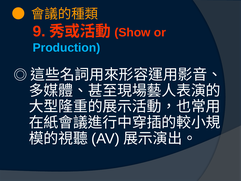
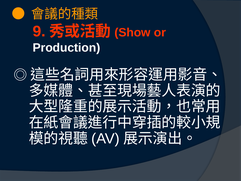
Production colour: light blue -> white
